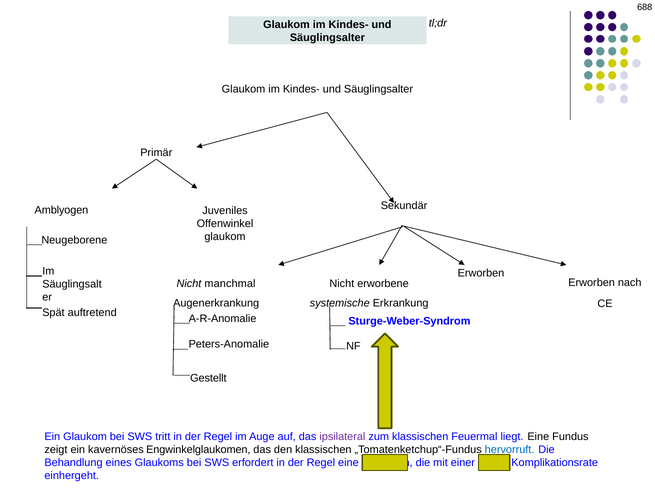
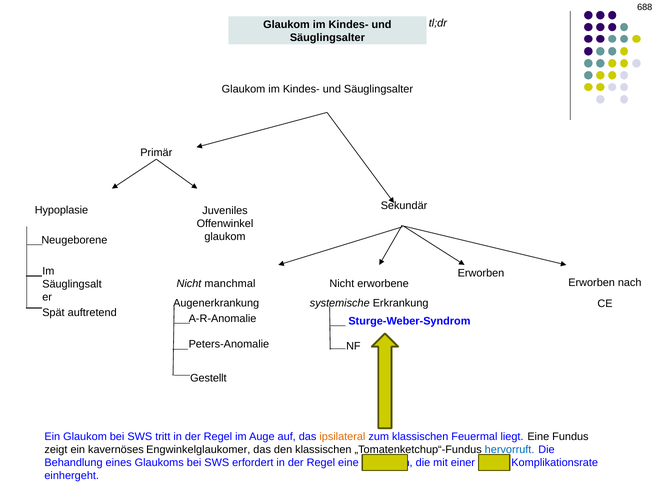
Amblyogen: Amblyogen -> Hypoplasie
ipsilateral colour: purple -> orange
Engwinkelglaukomen: Engwinkelglaukomen -> Engwinkelglaukomer
